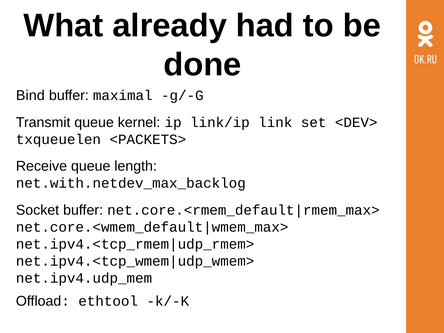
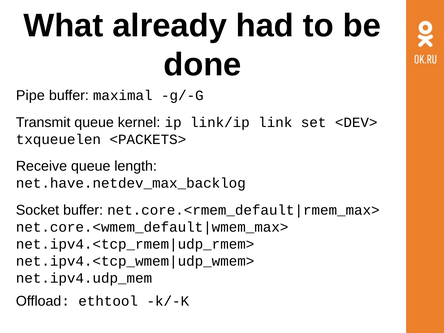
Bind: Bind -> Pipe
net.with.netdev_max_backlog: net.with.netdev_max_backlog -> net.have.netdev_max_backlog
